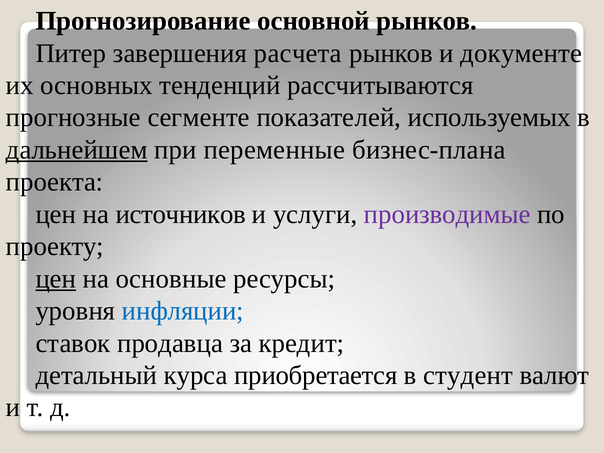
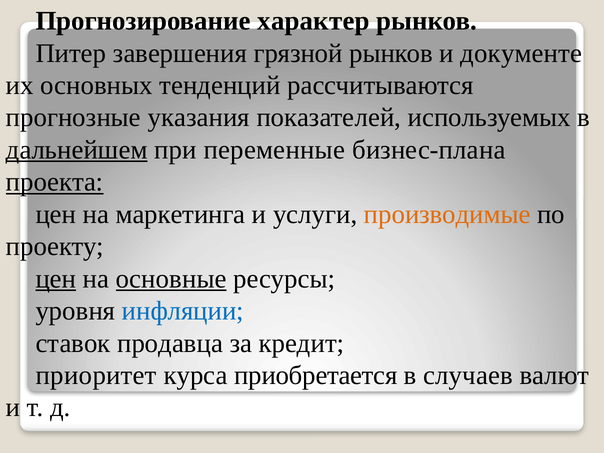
основной: основной -> характер
расчета: расчета -> грязной
сегменте: сегменте -> указания
проекта underline: none -> present
источников: источников -> маркетинга
производимые colour: purple -> orange
основные underline: none -> present
детальный: детальный -> приоритет
студент: студент -> случаев
